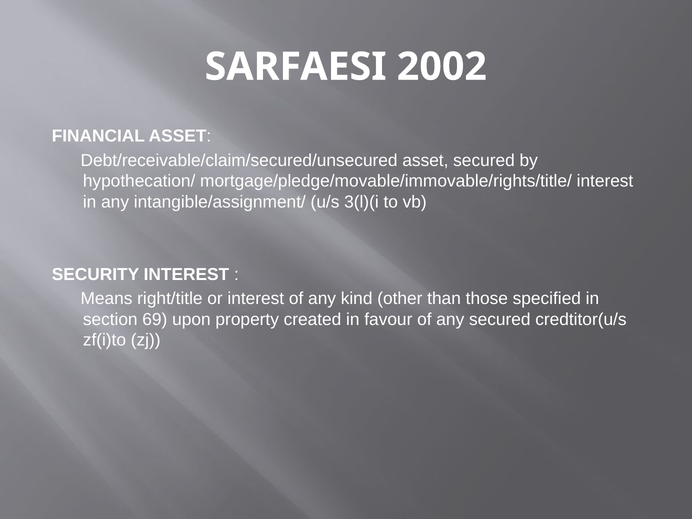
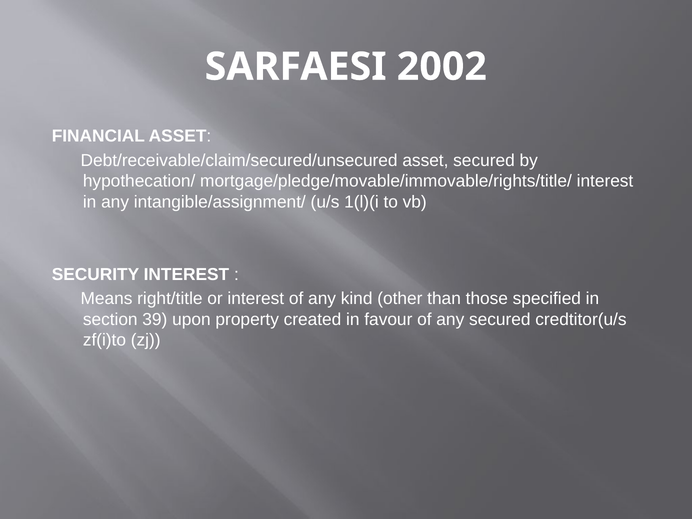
3(l)(i: 3(l)(i -> 1(l)(i
69: 69 -> 39
